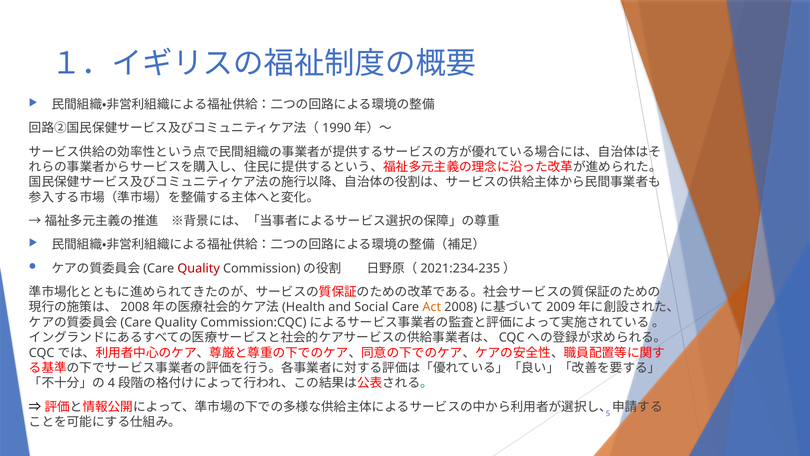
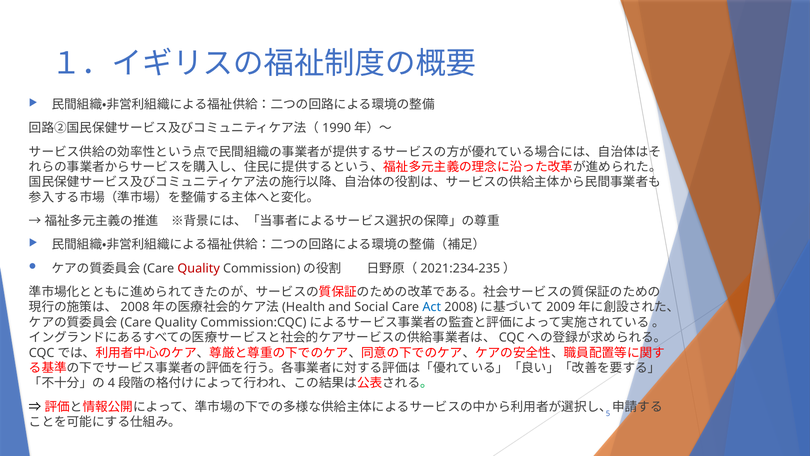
Act colour: orange -> blue
